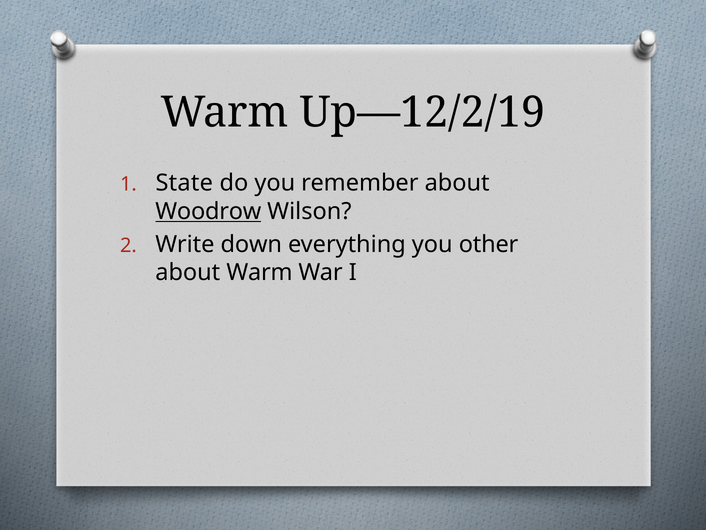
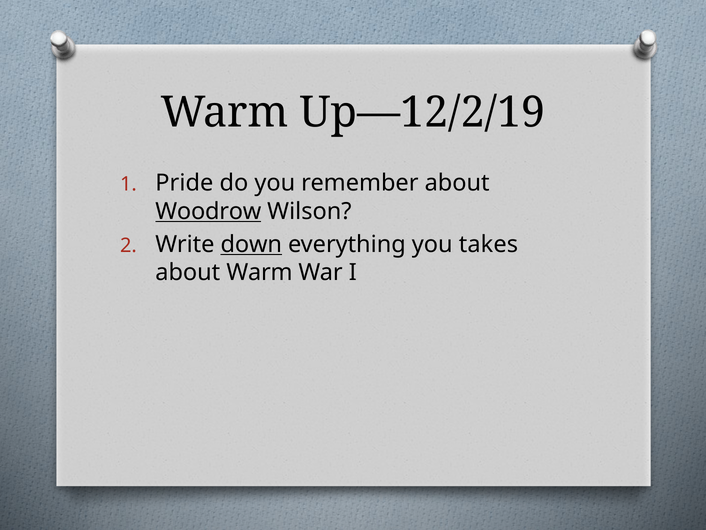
State: State -> Pride
down underline: none -> present
other: other -> takes
